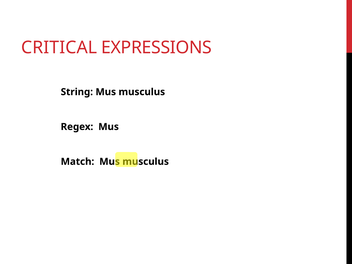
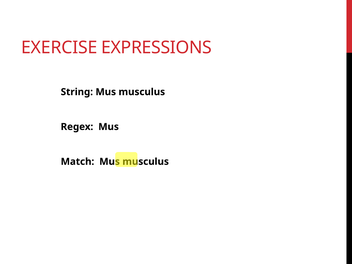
CRITICAL: CRITICAL -> EXERCISE
